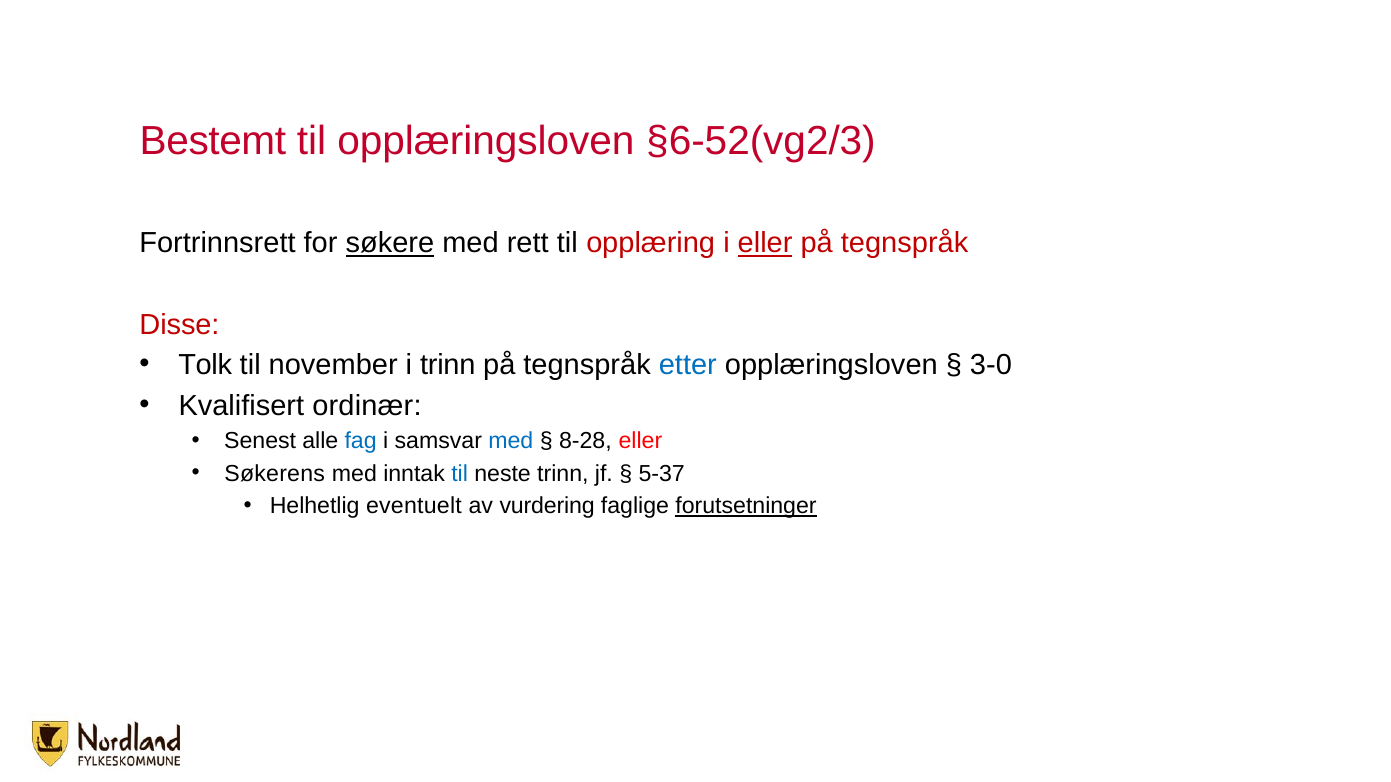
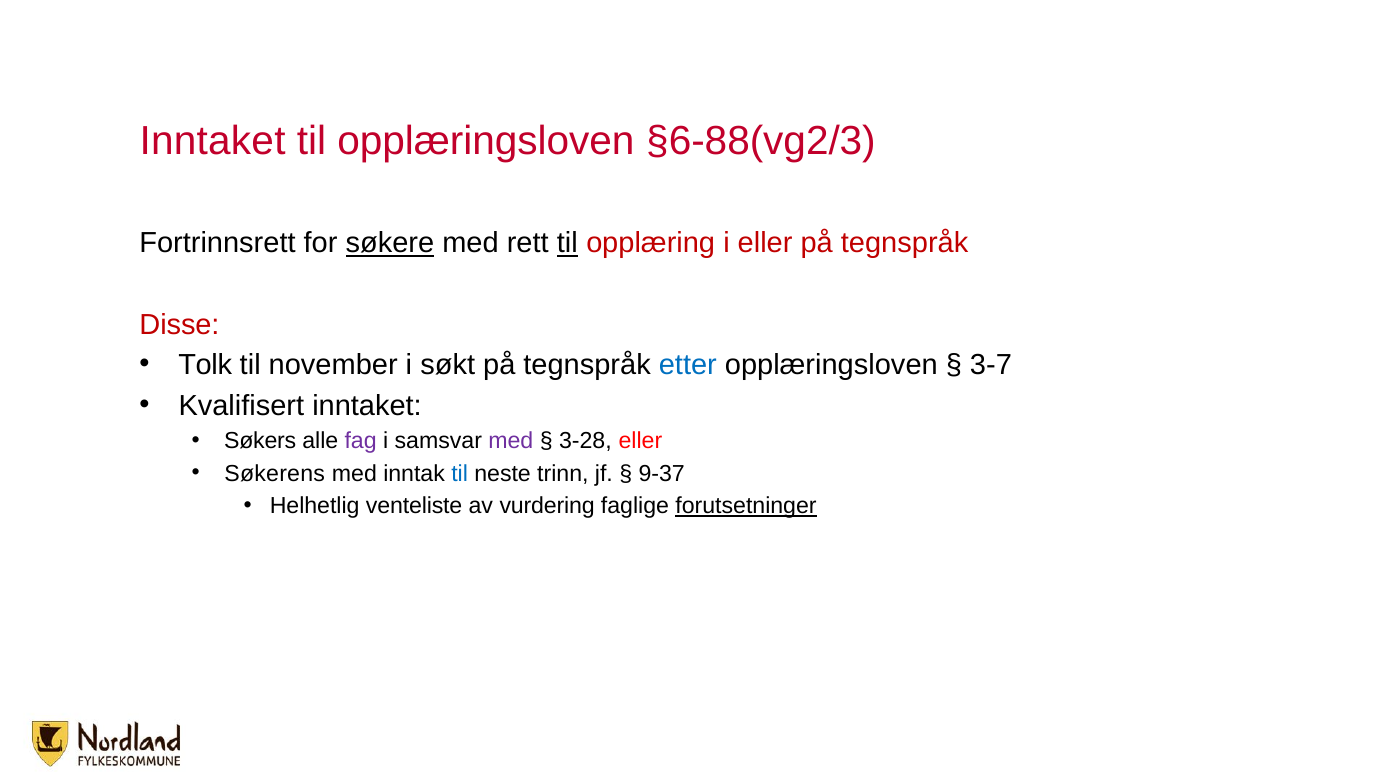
Bestemt at (213, 141): Bestemt -> Inntaket
§6-52(vg2/3: §6-52(vg2/3 -> §6-88(vg2/3
til at (567, 243) underline: none -> present
eller at (765, 243) underline: present -> none
i trinn: trinn -> søkt
3-0: 3-0 -> 3-7
Kvalifisert ordinær: ordinær -> inntaket
Senest: Senest -> Søkers
fag colour: blue -> purple
med at (511, 441) colour: blue -> purple
8-28: 8-28 -> 3-28
5-37: 5-37 -> 9-37
eventuelt: eventuelt -> venteliste
